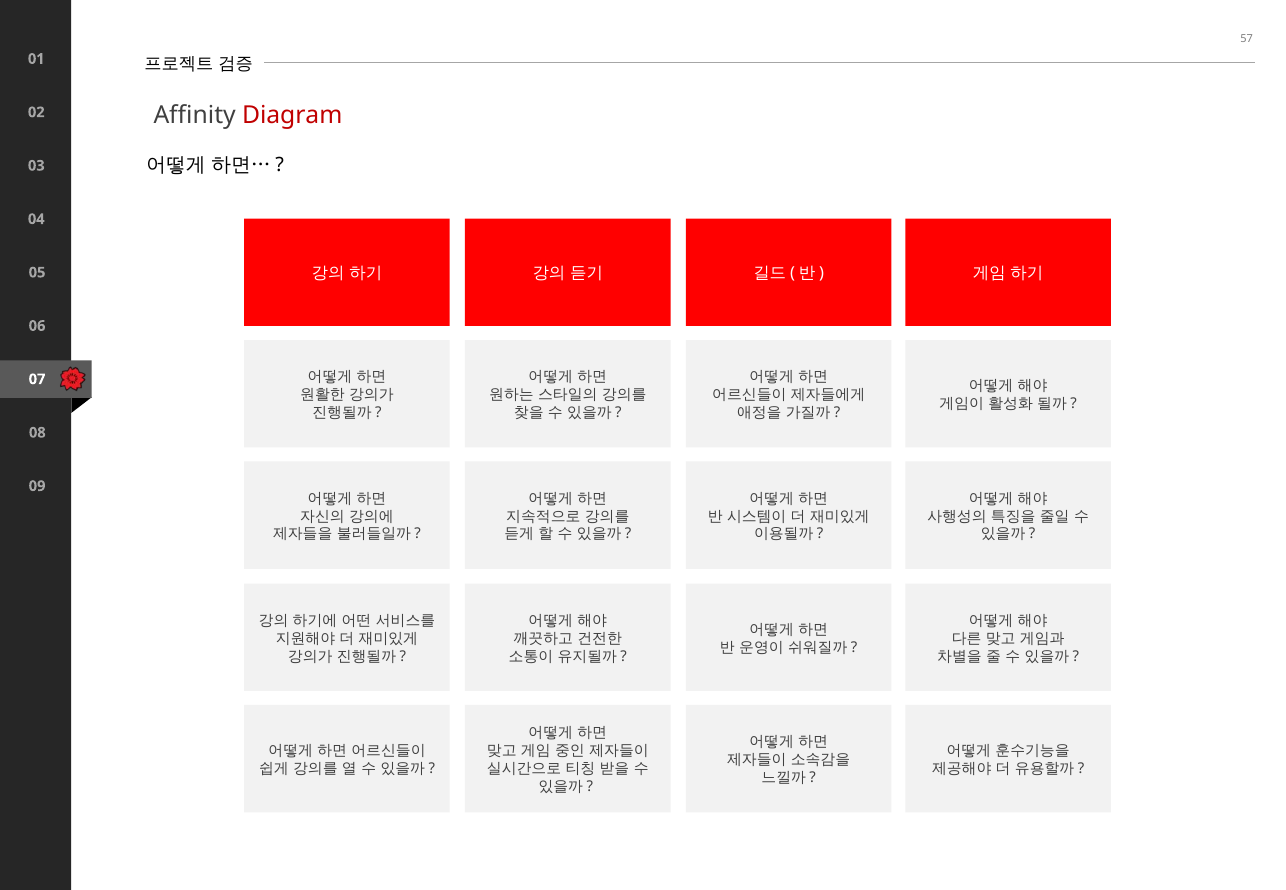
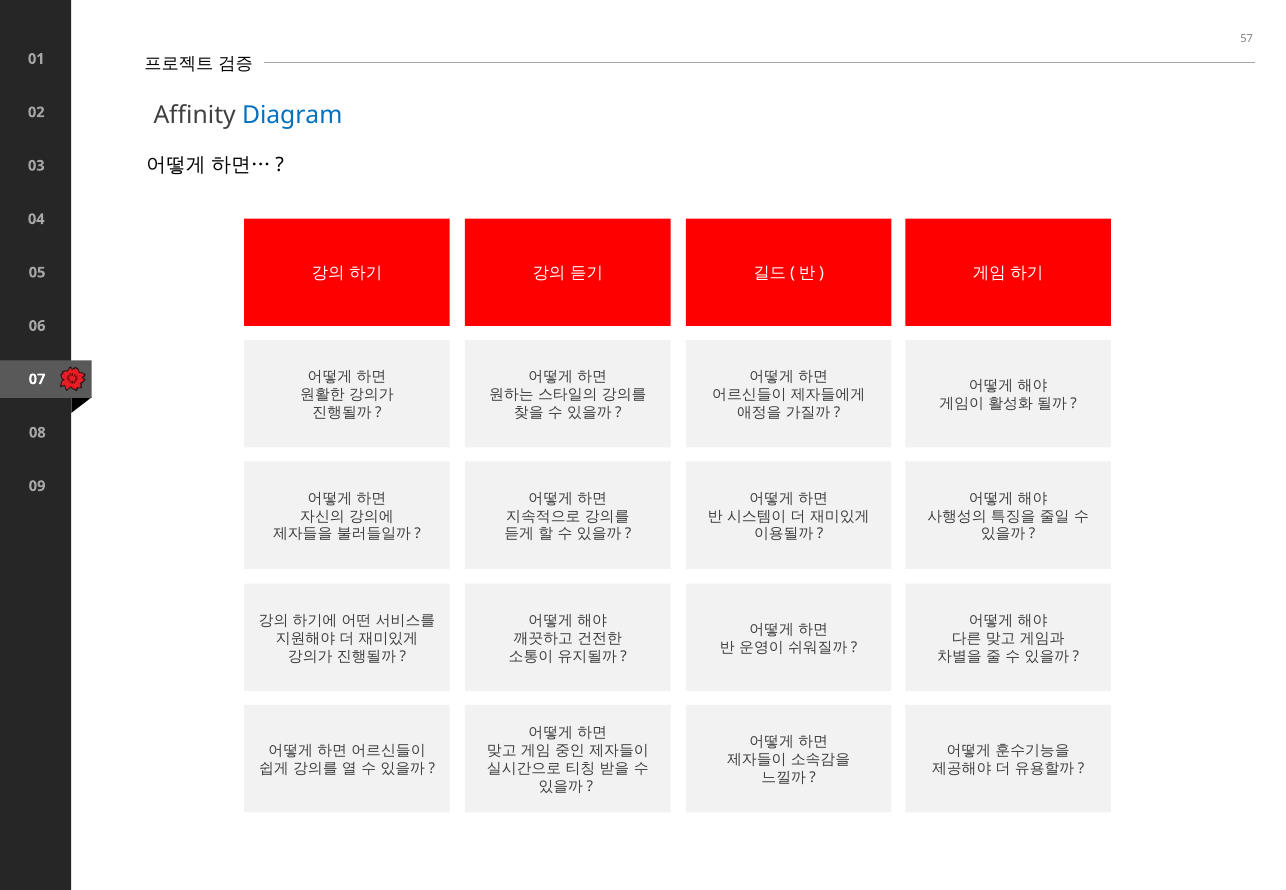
Diagram colour: red -> blue
